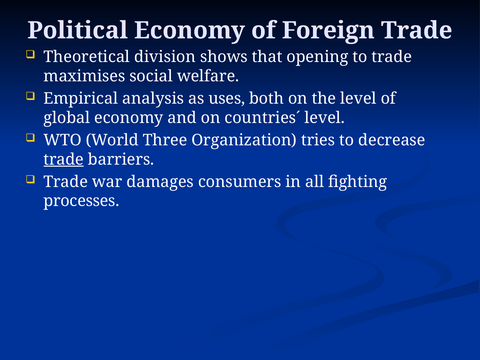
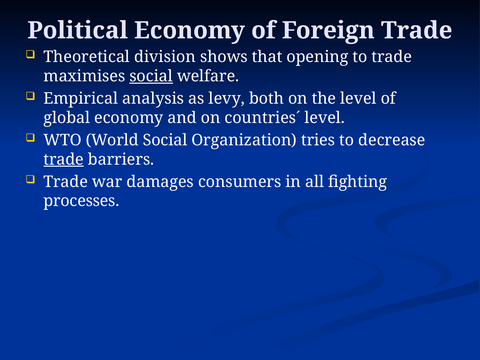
social at (151, 76) underline: none -> present
uses: uses -> levy
World Three: Three -> Social
